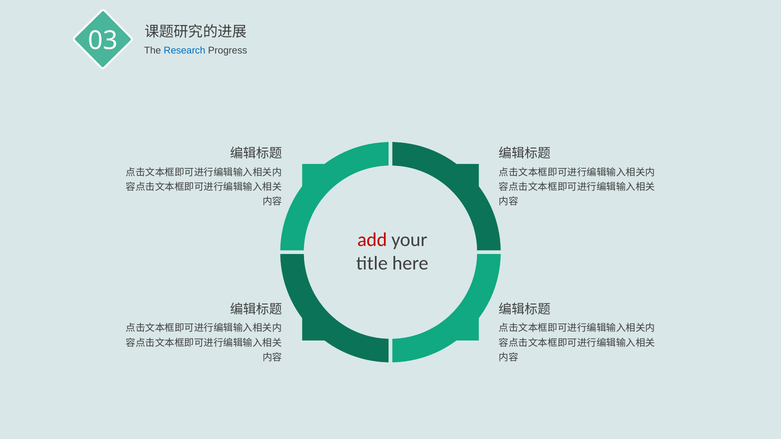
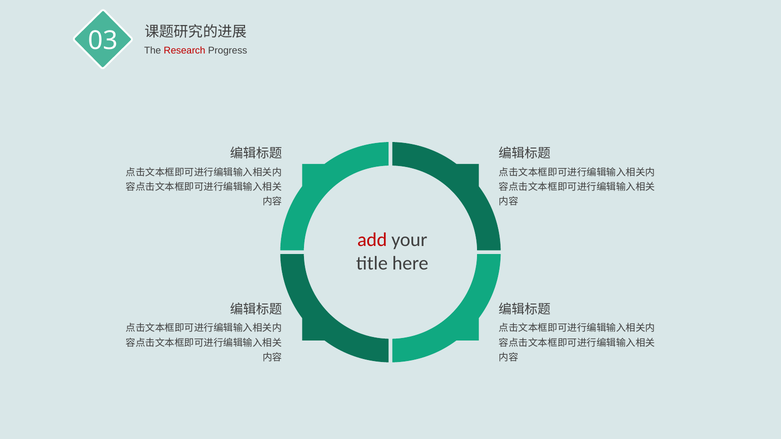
Research colour: blue -> red
